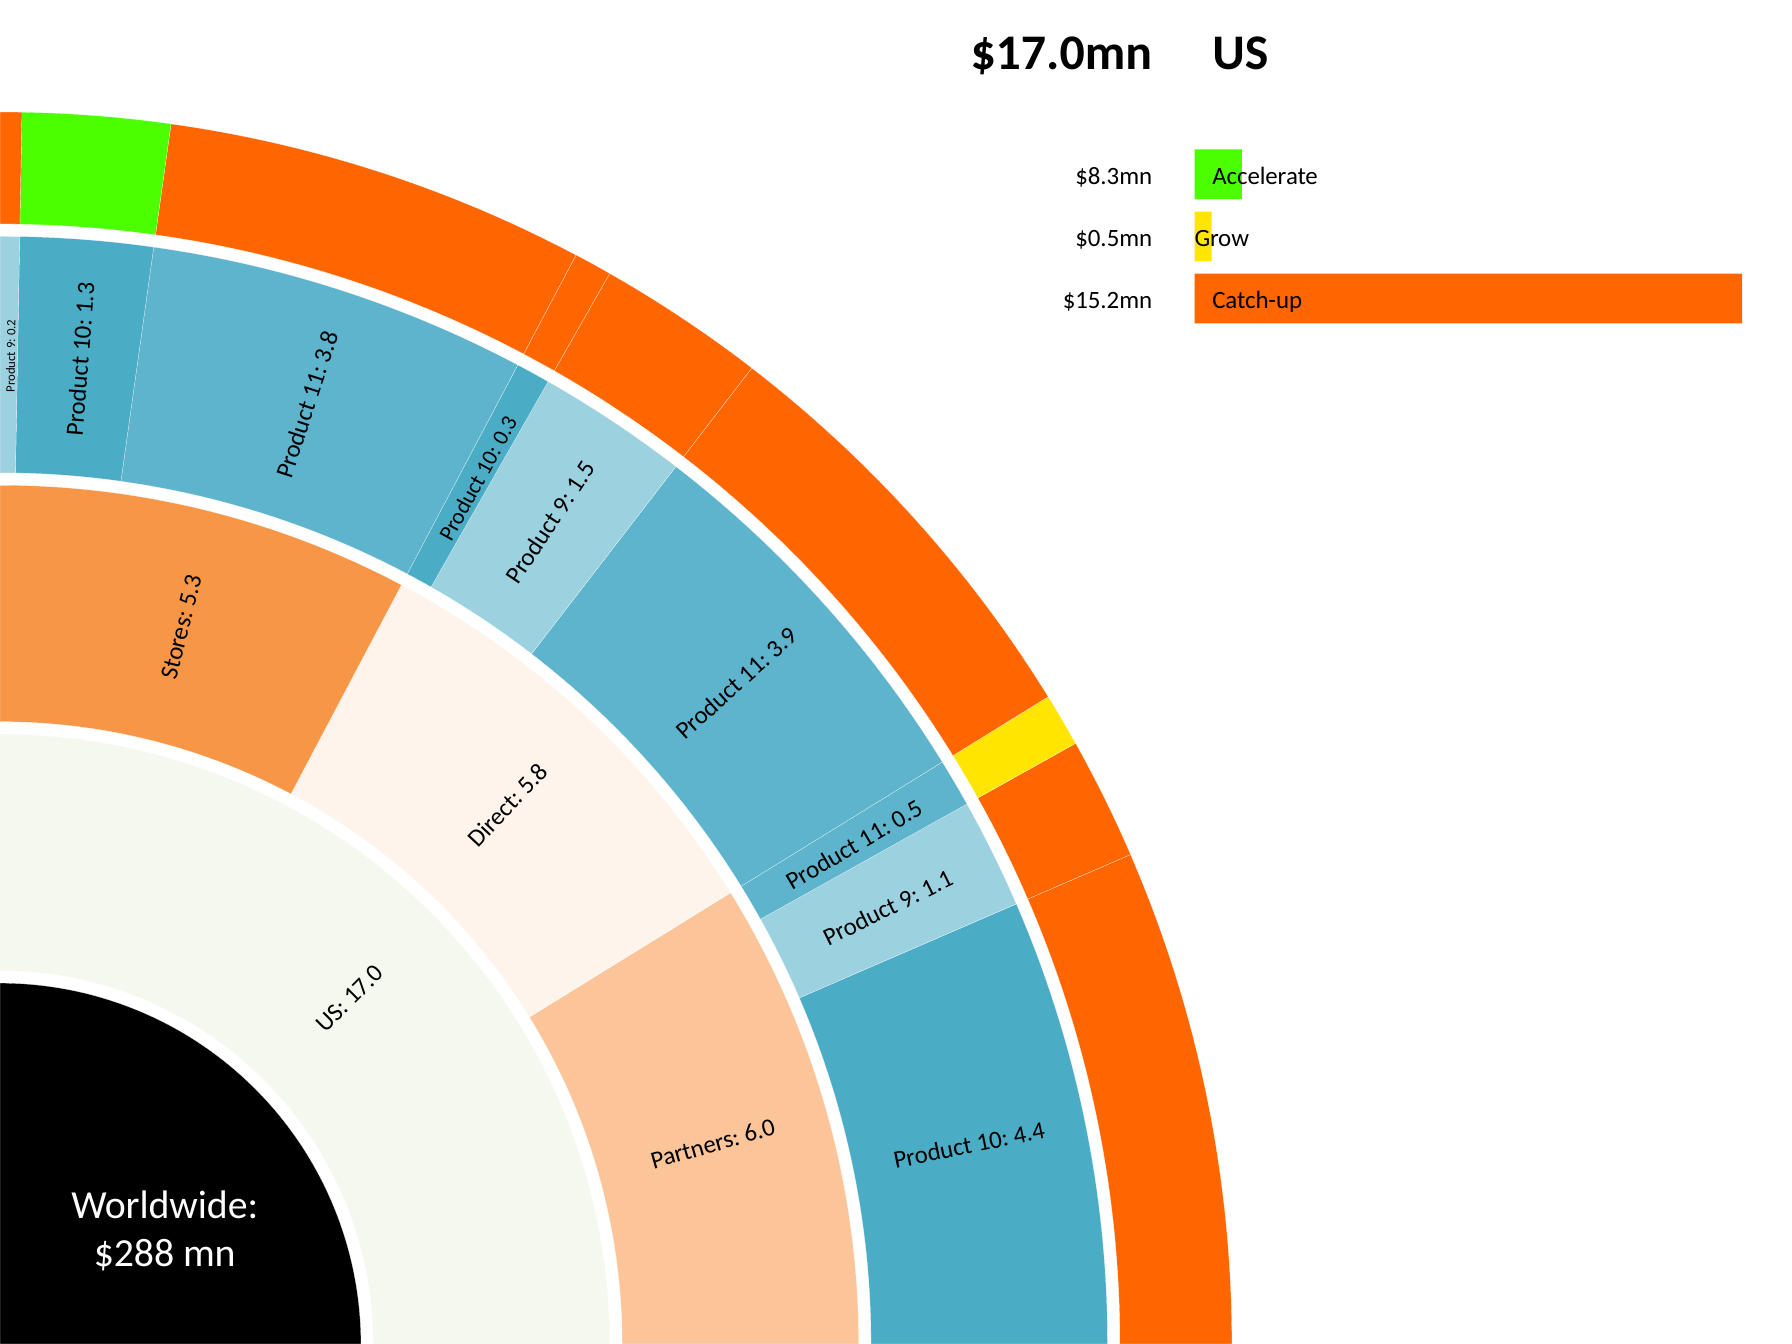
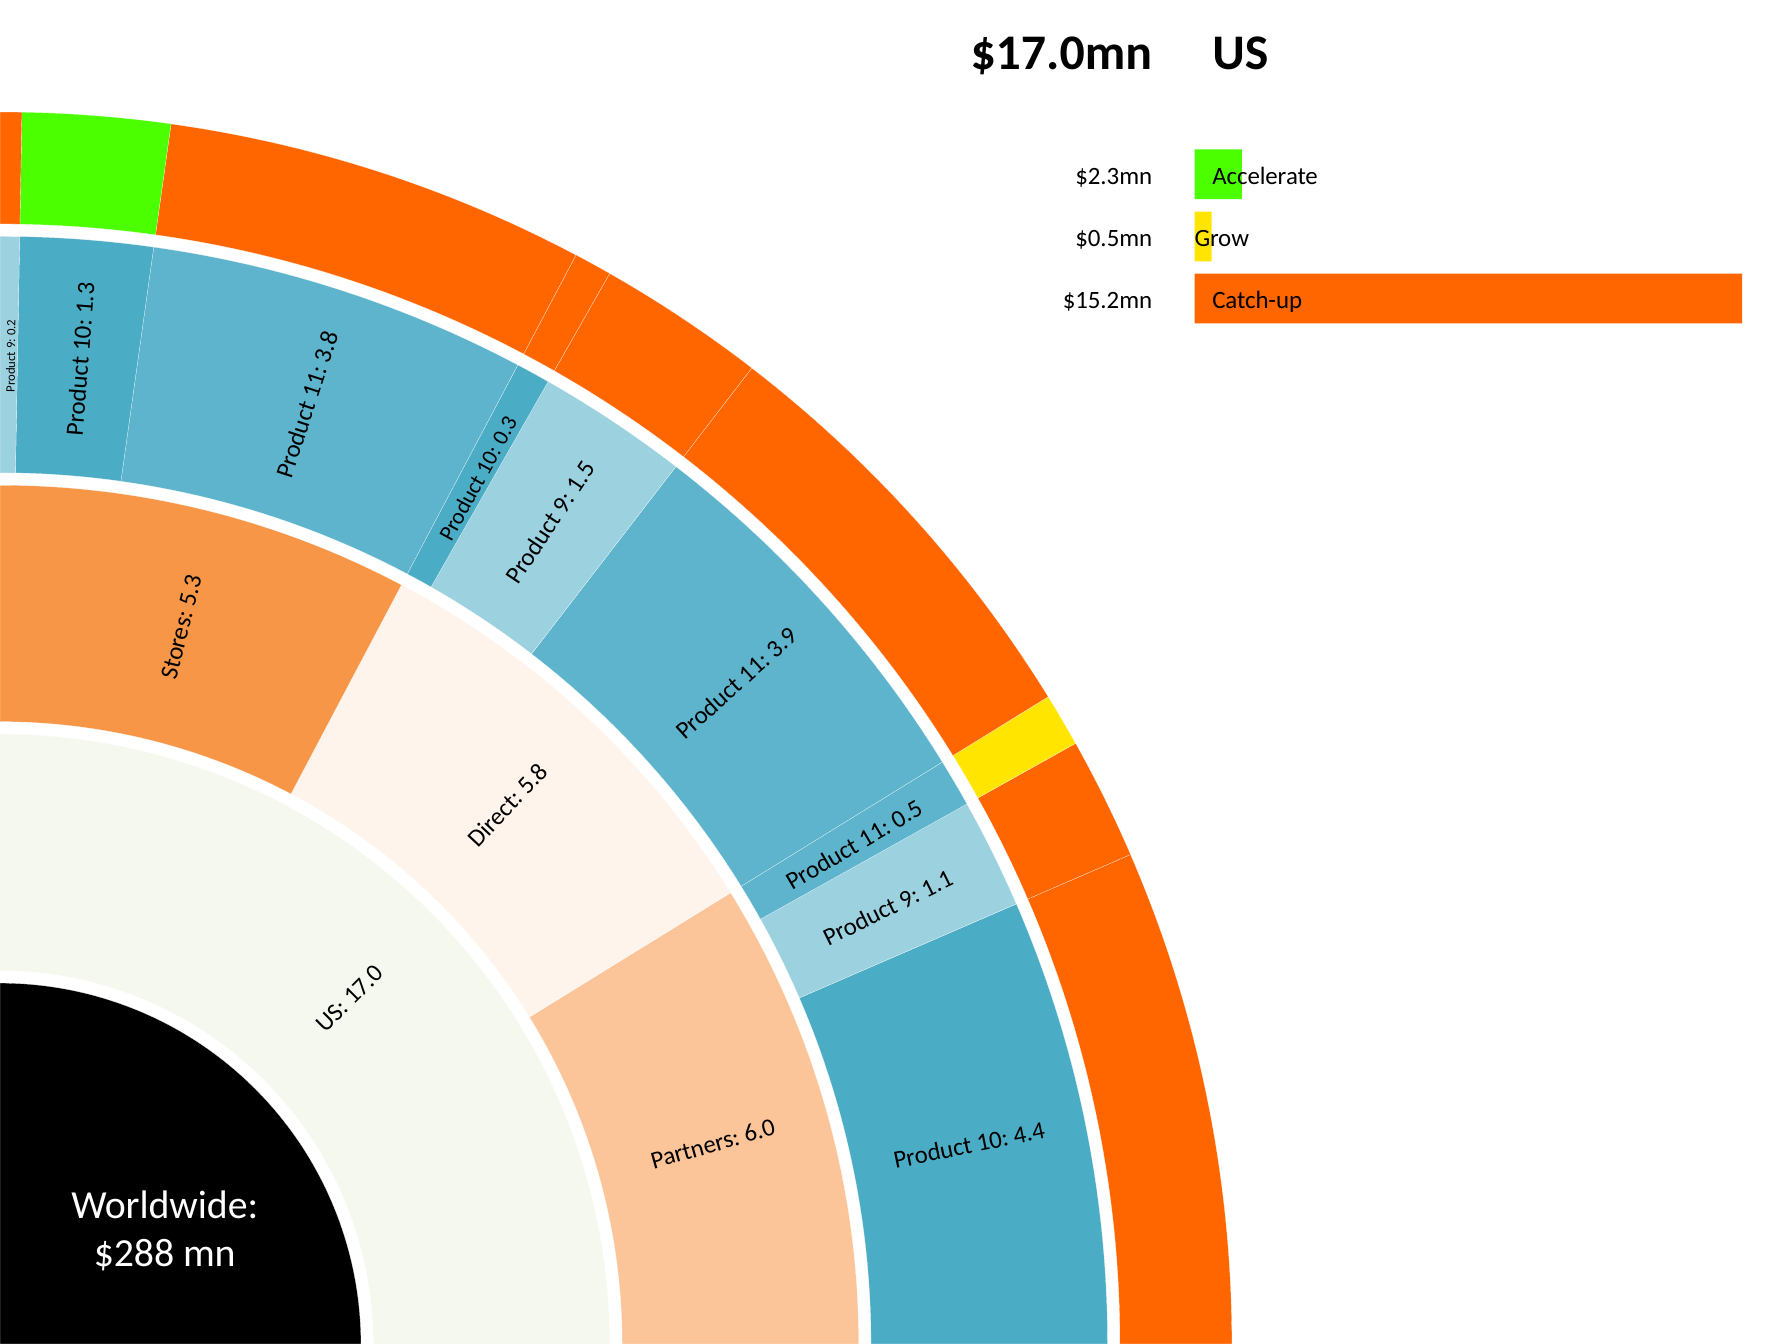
$8.3mn: $8.3mn -> $2.3mn
